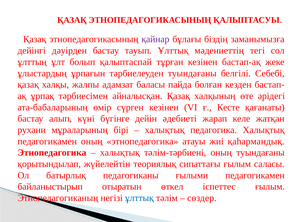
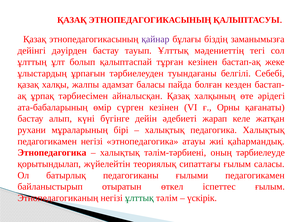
Кесте: Кесте -> Орны
педагогикамен оның: оның -> негізі
оның туындағаны: туындағаны -> тәрбиелеуде
ұлттық at (139, 198) colour: blue -> green
сөздер: сөздер -> үскірік
